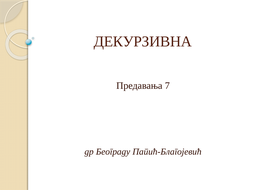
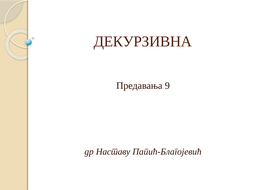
7: 7 -> 9
Београду: Београду -> Наставу
